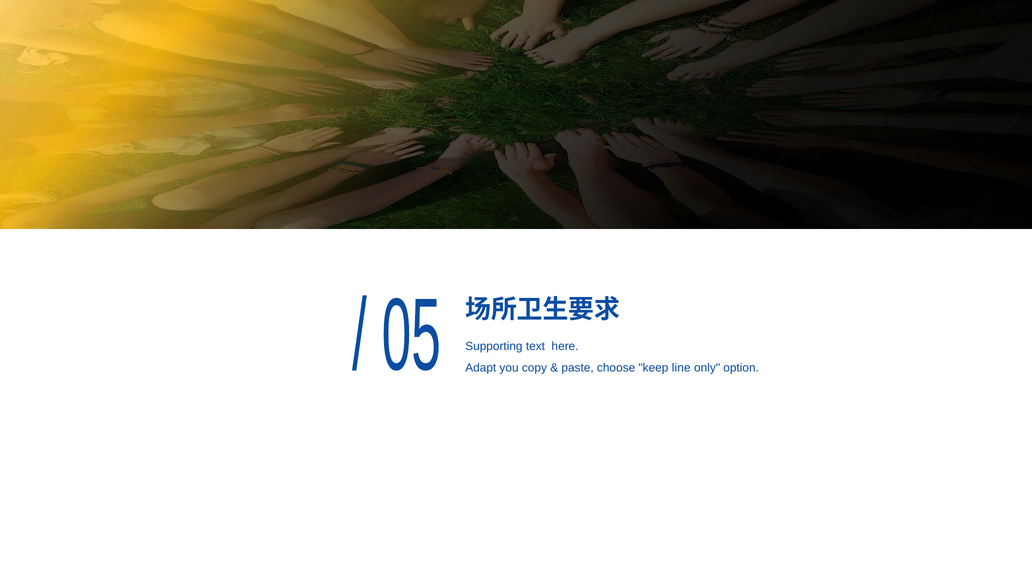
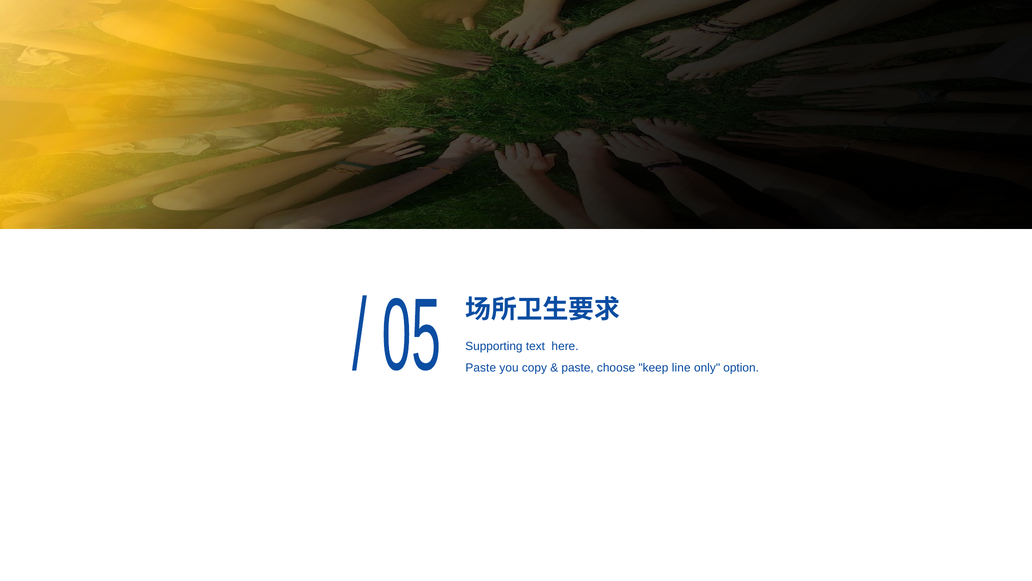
Adapt at (481, 368): Adapt -> Paste
